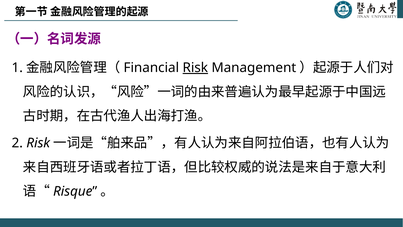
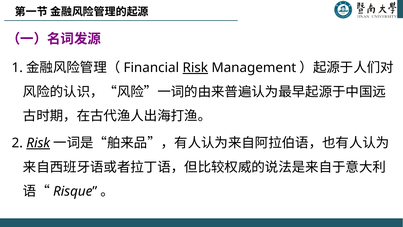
Risk at (38, 143) underline: none -> present
